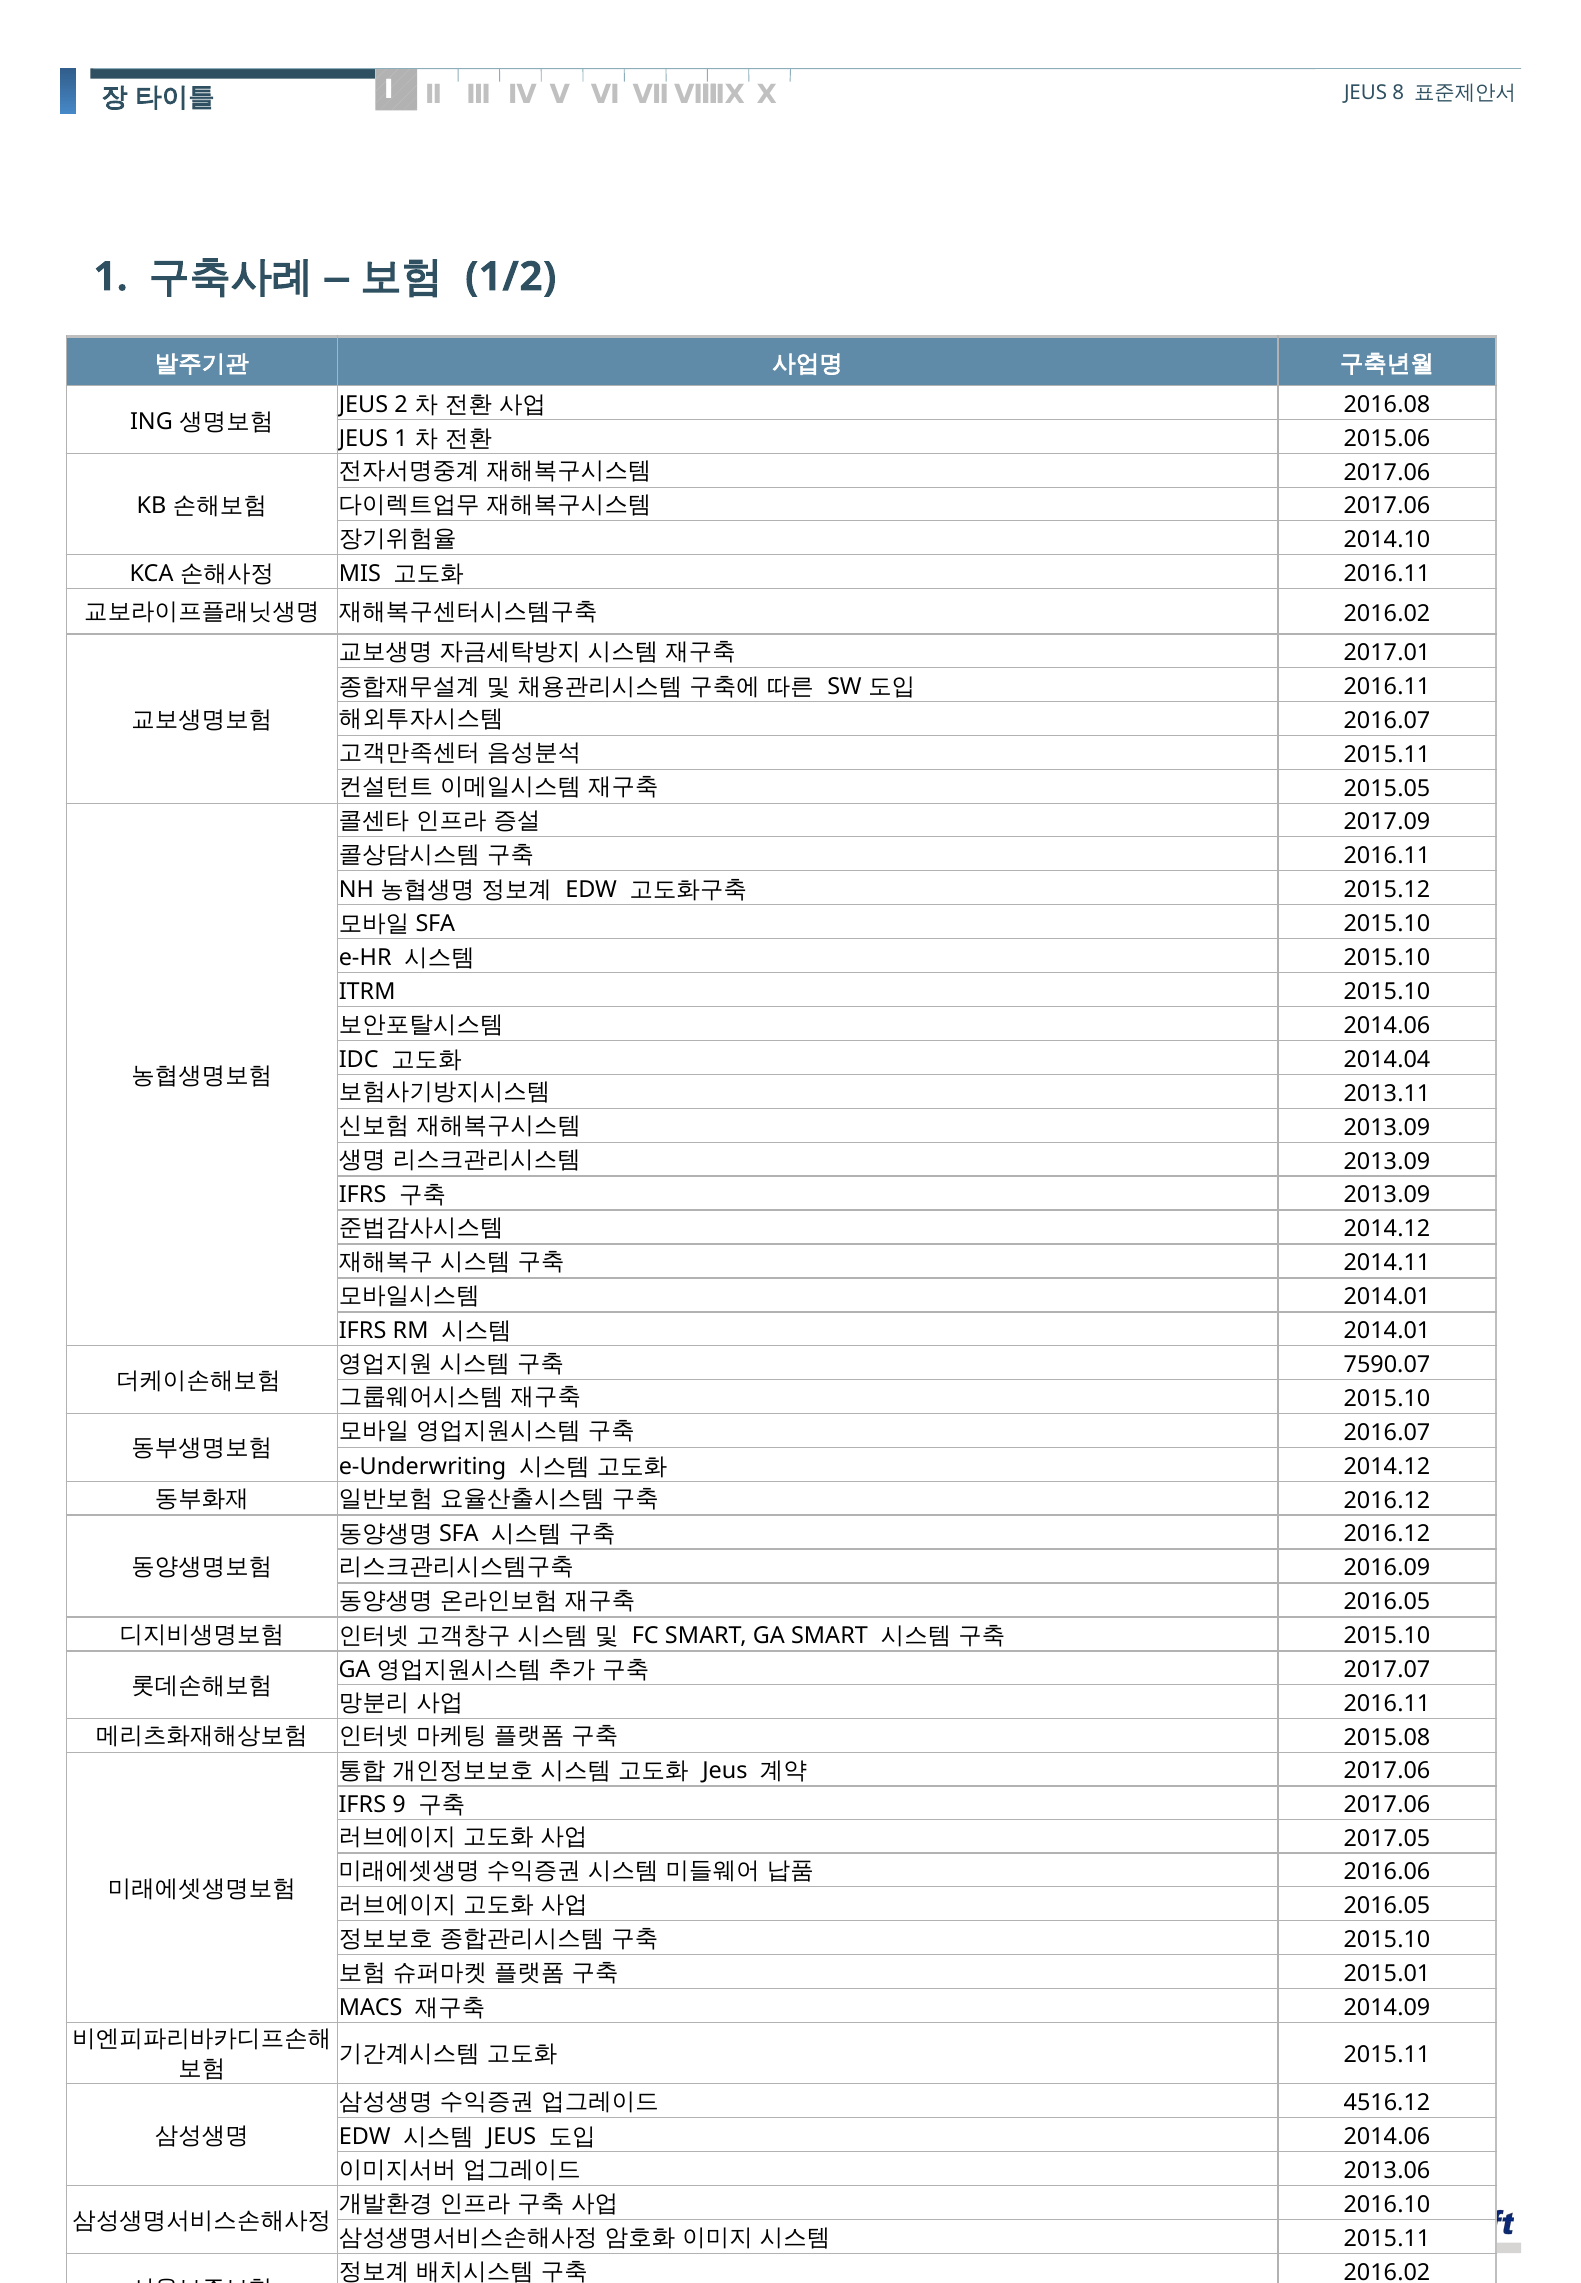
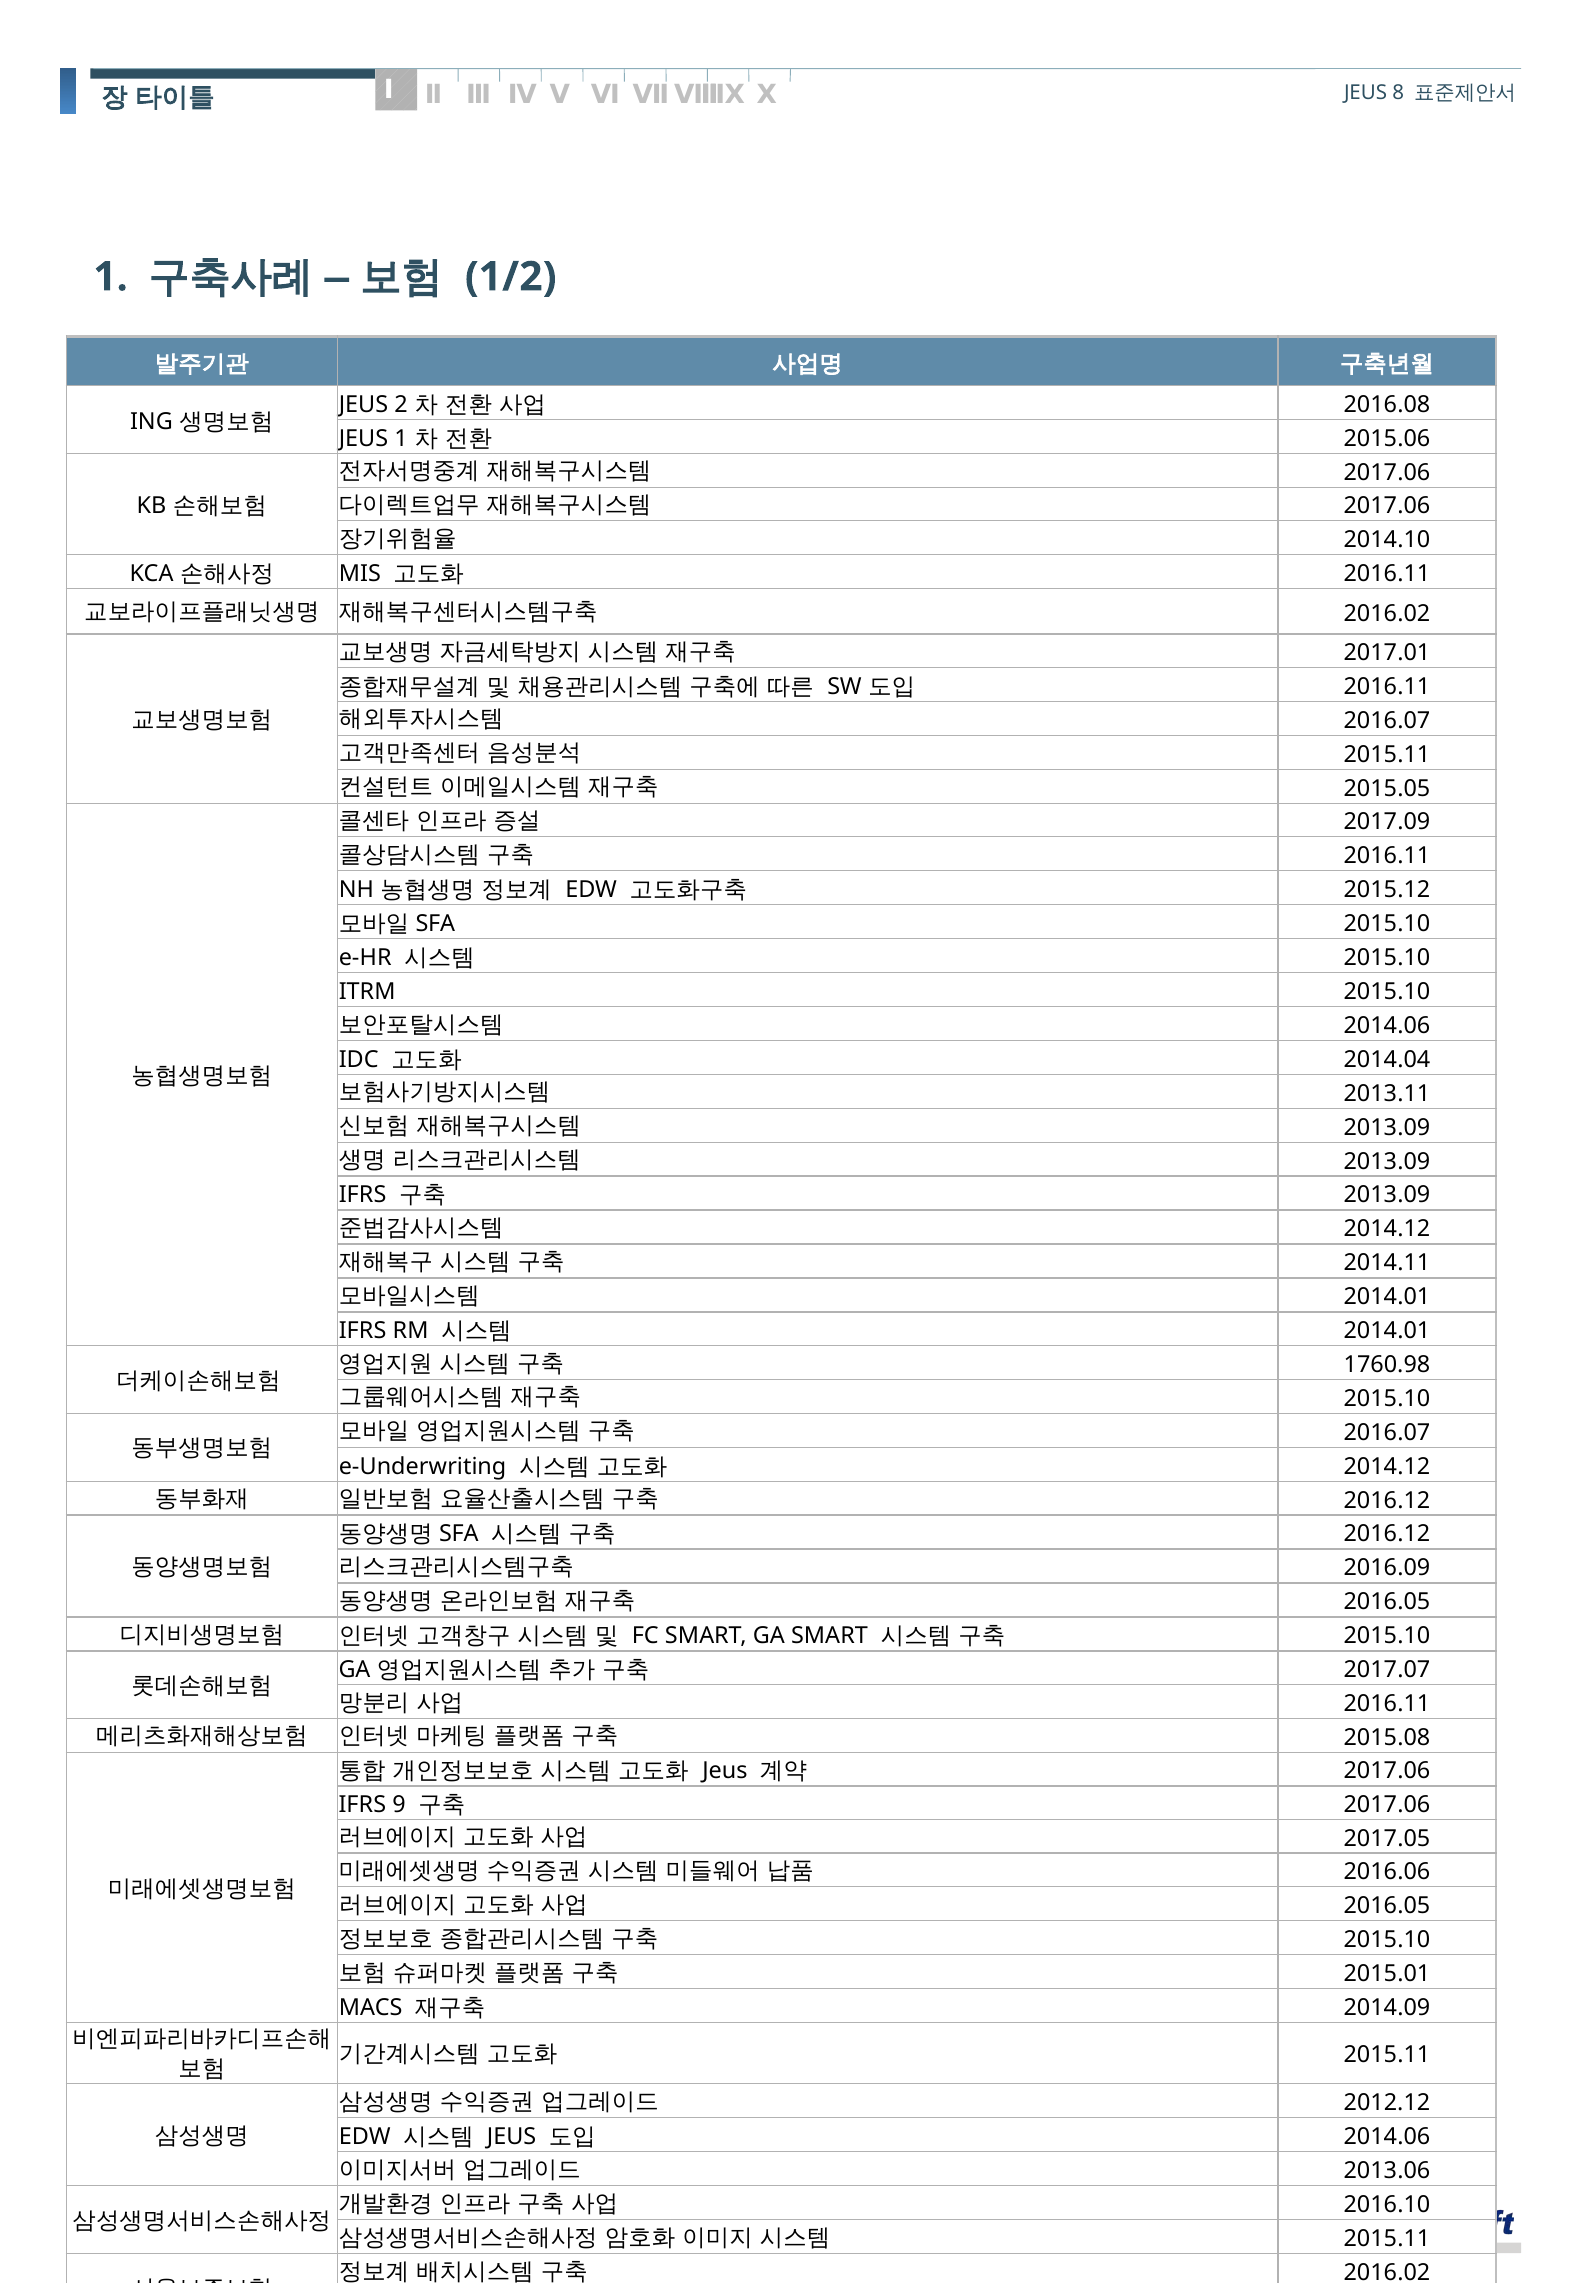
7590.07: 7590.07 -> 1760.98
4516.12: 4516.12 -> 2012.12
